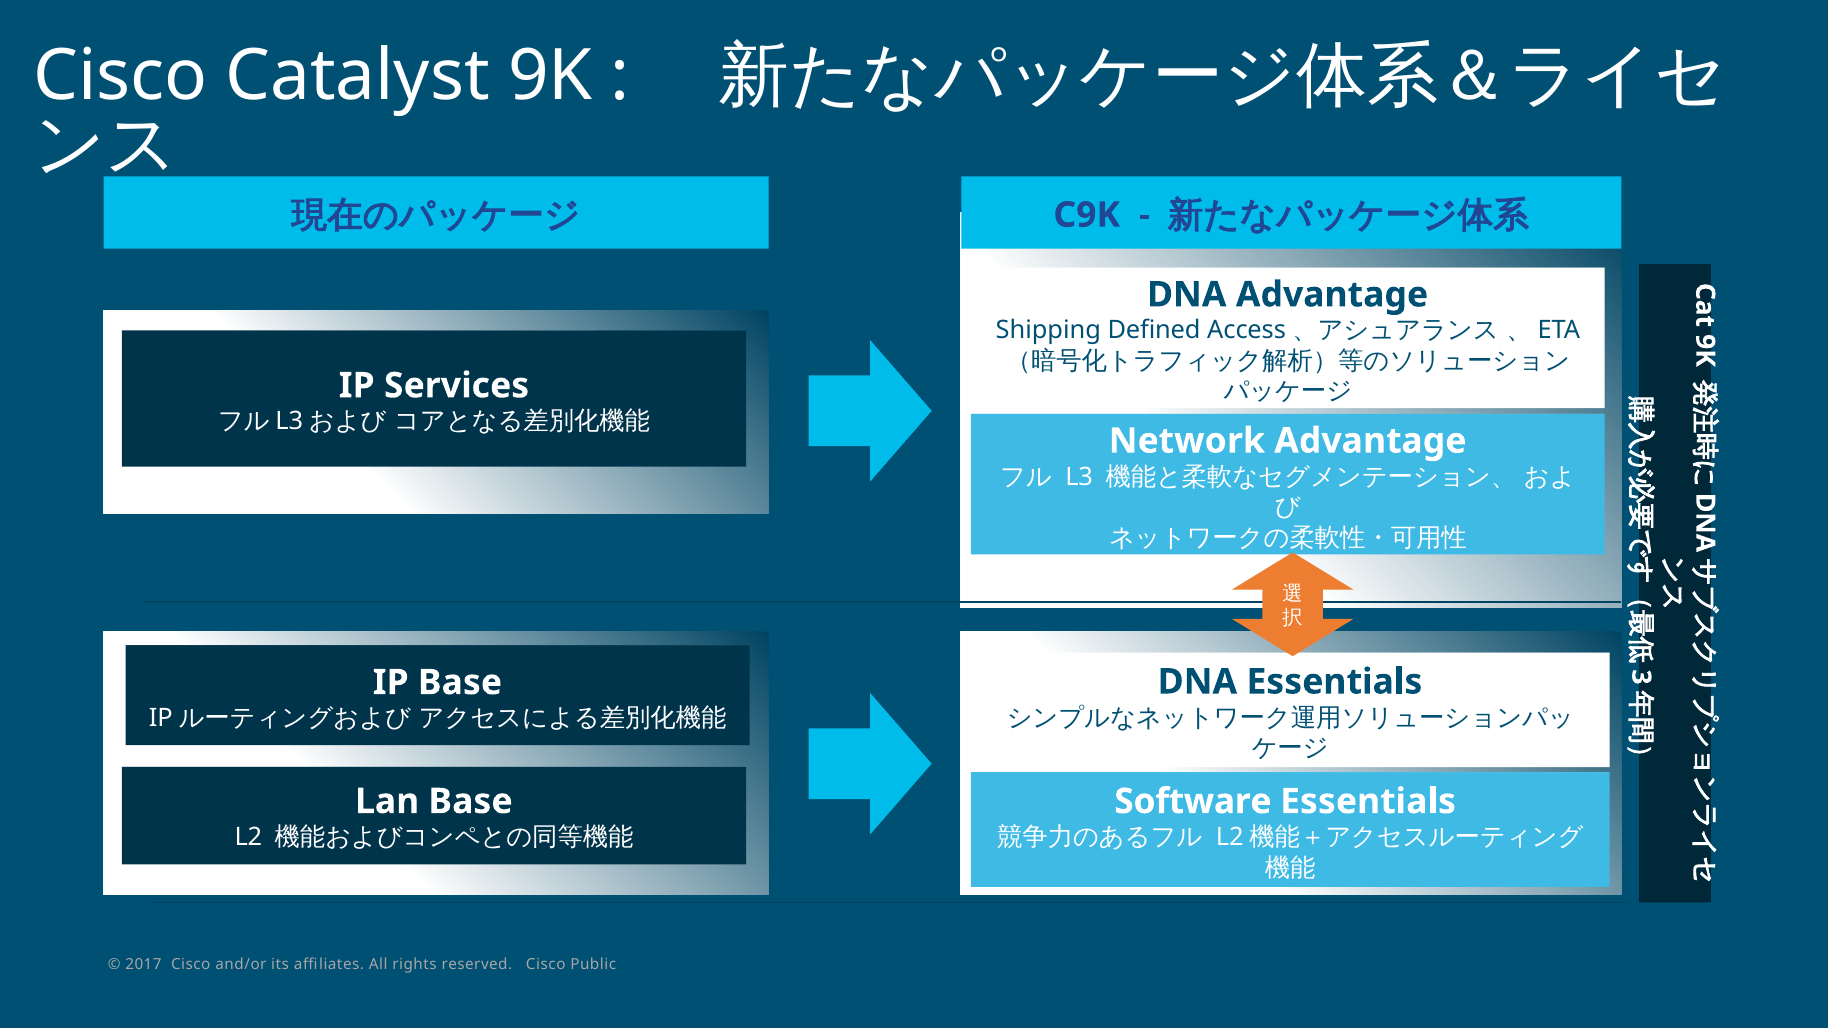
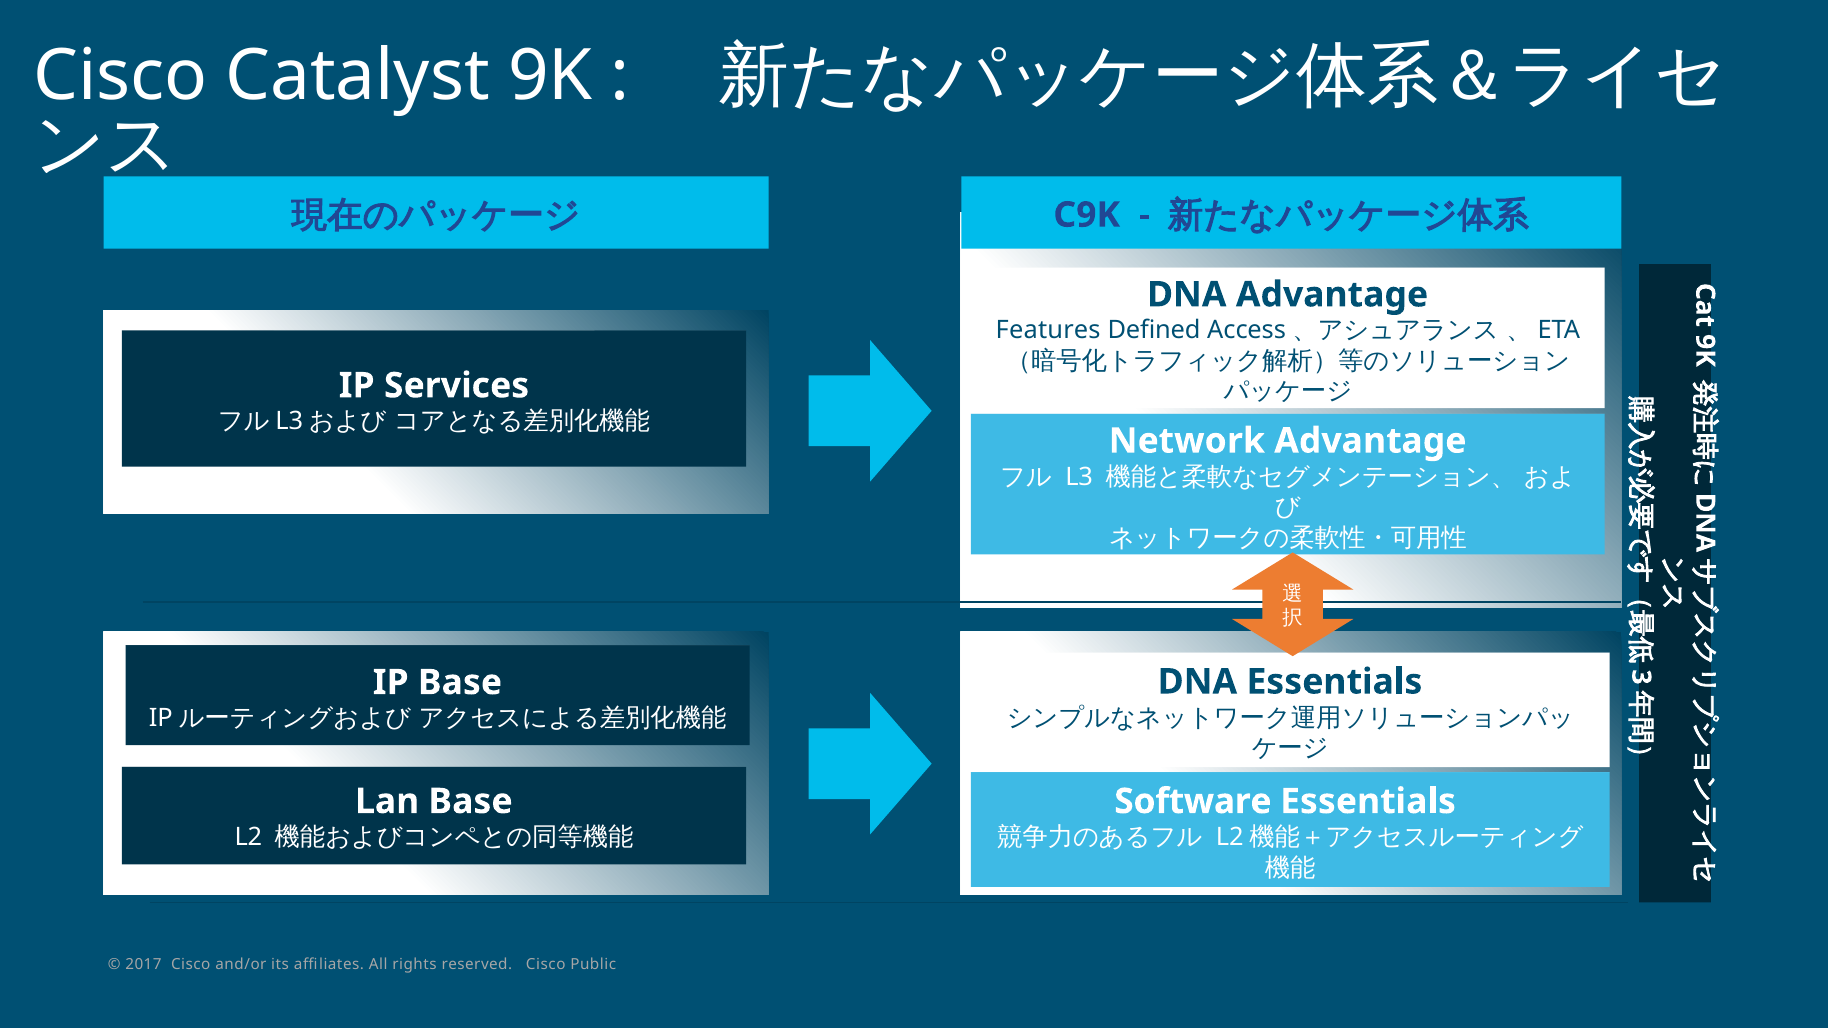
Shipping: Shipping -> Features
